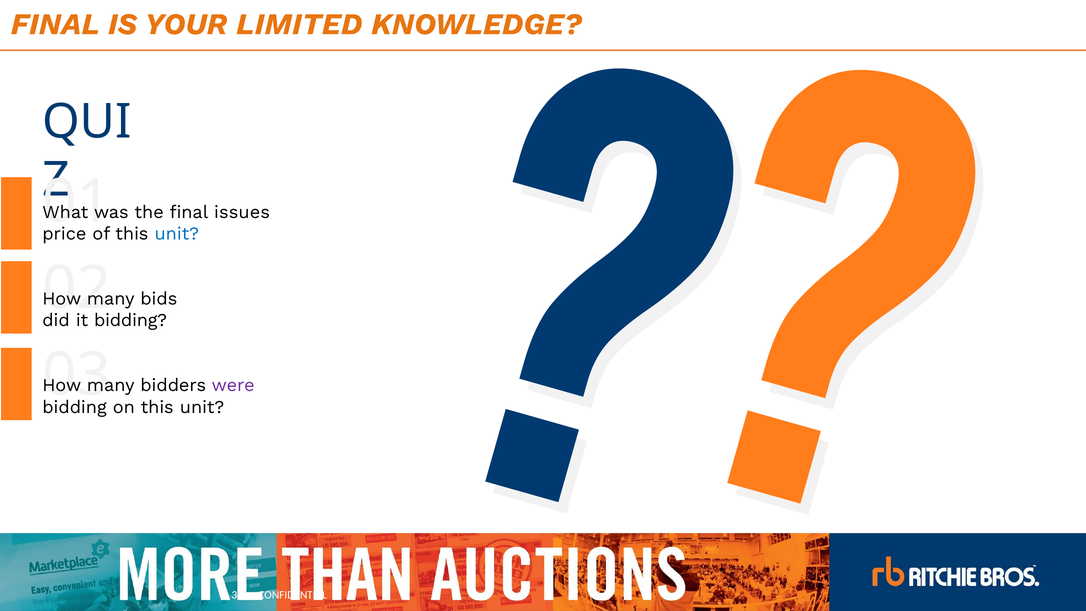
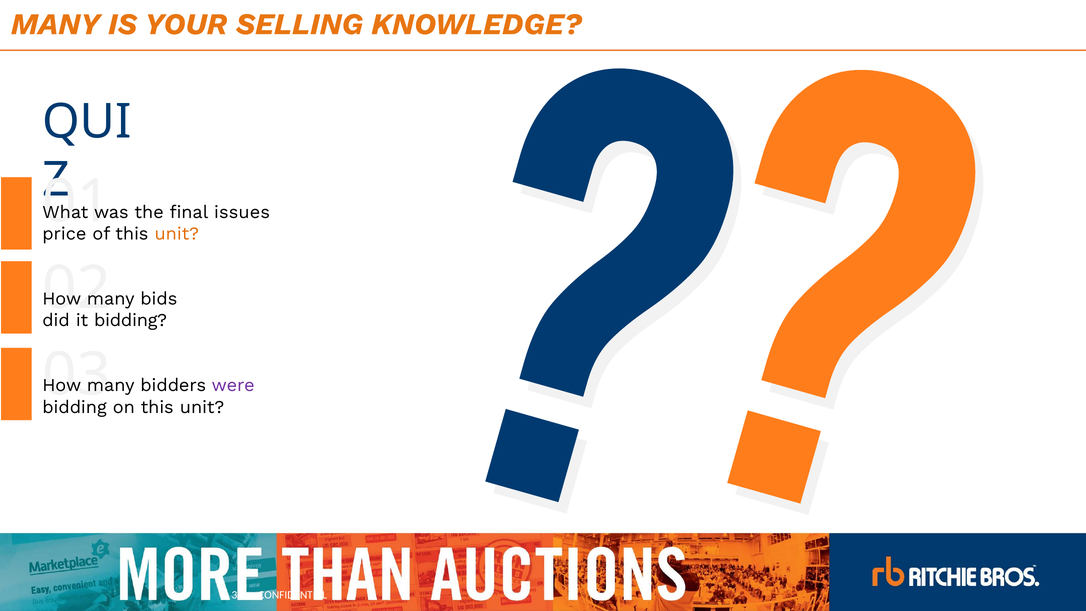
FINAL at (55, 24): FINAL -> MANY
LIMITED: LIMITED -> SELLING
unit at (177, 234) colour: blue -> orange
